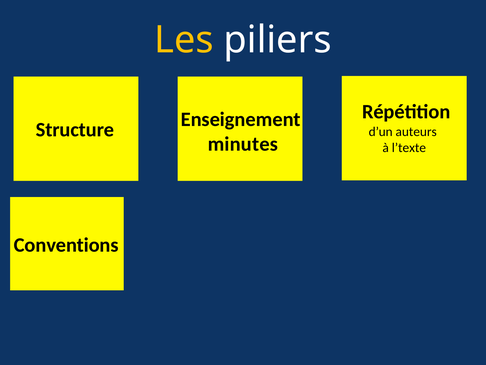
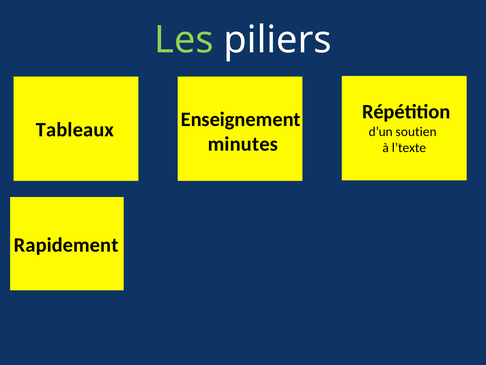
Les colour: yellow -> light green
Structure: Structure -> Tableaux
auteurs: auteurs -> soutien
Conventions: Conventions -> Rapidement
